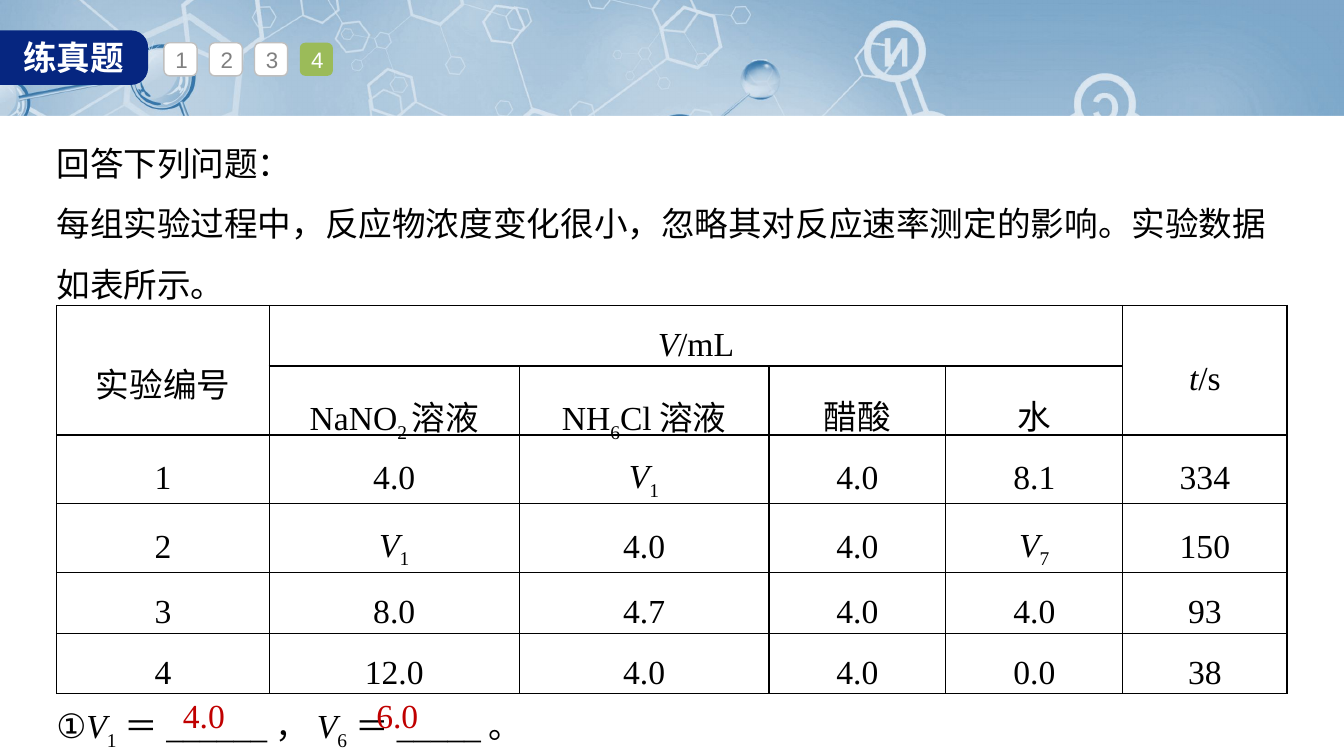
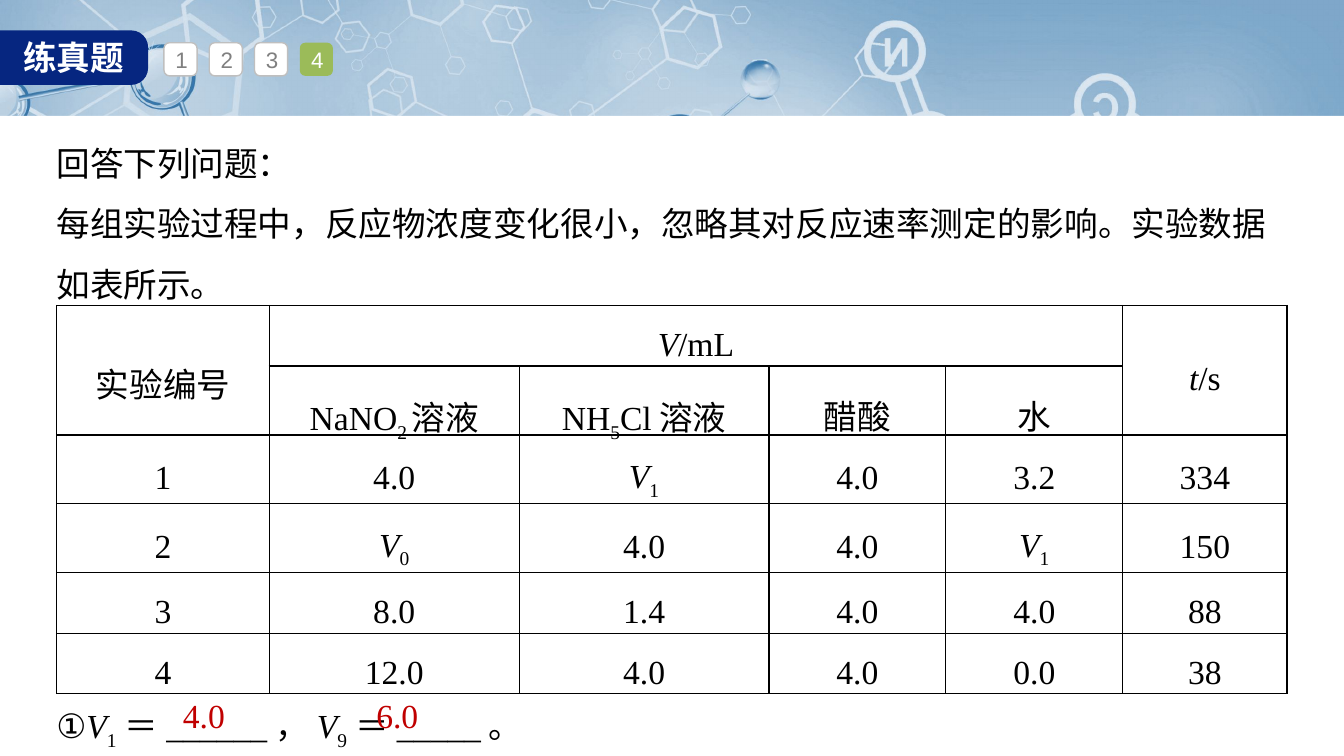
6 at (615, 433): 6 -> 5
8.1: 8.1 -> 3.2
1 at (404, 559): 1 -> 0
7 at (1045, 559): 7 -> 1
4.7: 4.7 -> 1.4
93: 93 -> 88
6 at (342, 741): 6 -> 9
